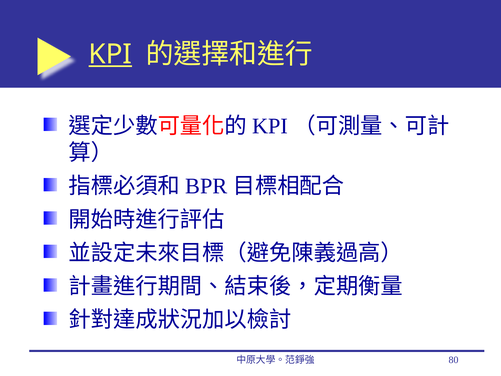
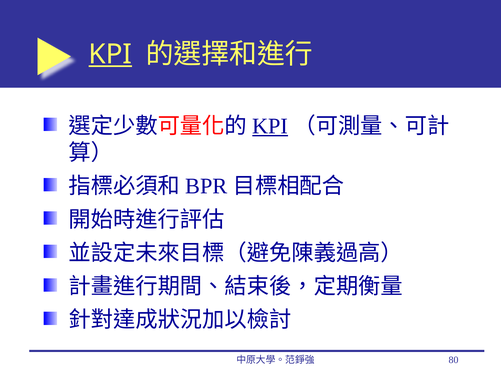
KPI at (270, 126) underline: none -> present
